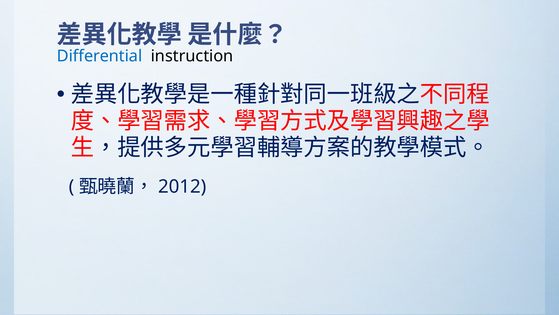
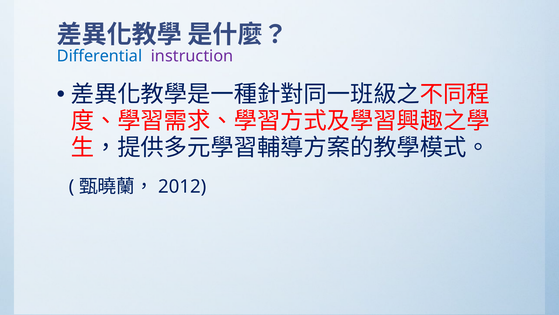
instruction colour: black -> purple
